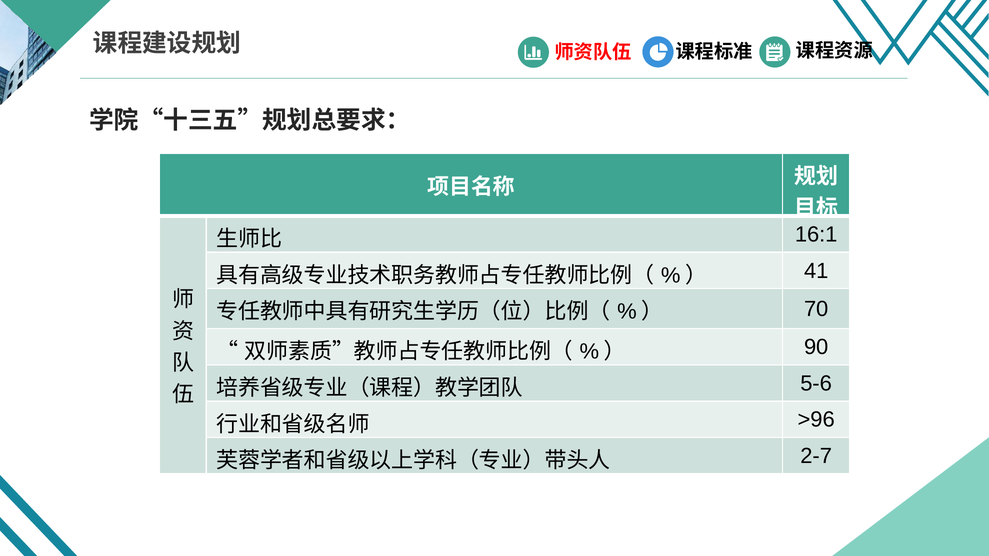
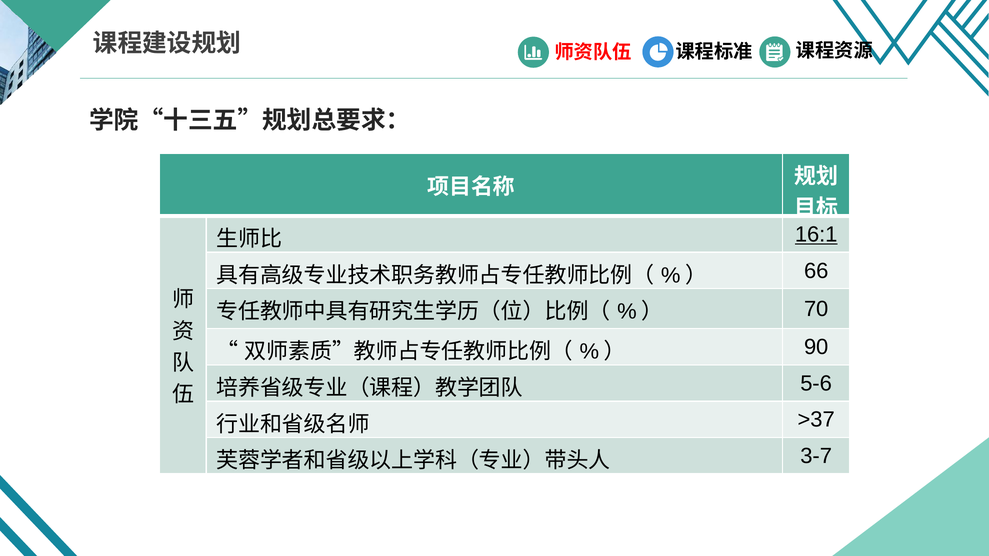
16:1 underline: none -> present
41: 41 -> 66
>96: >96 -> >37
2-7: 2-7 -> 3-7
